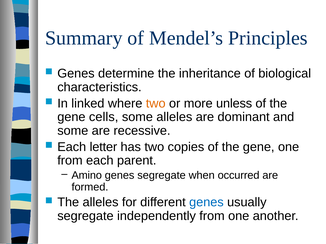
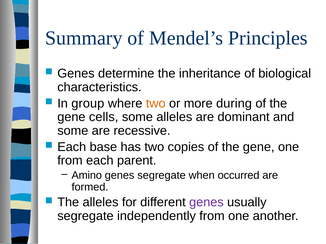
linked: linked -> group
unless: unless -> during
letter: letter -> base
genes at (206, 203) colour: blue -> purple
